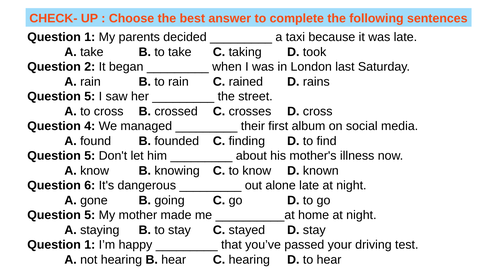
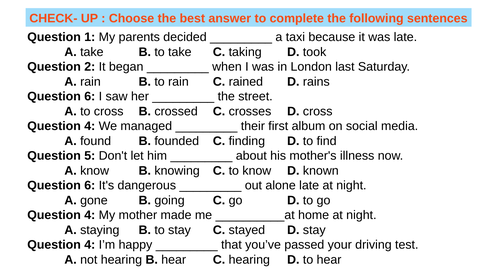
5 at (90, 97): 5 -> 6
5 at (90, 215): 5 -> 4
1 at (90, 245): 1 -> 4
